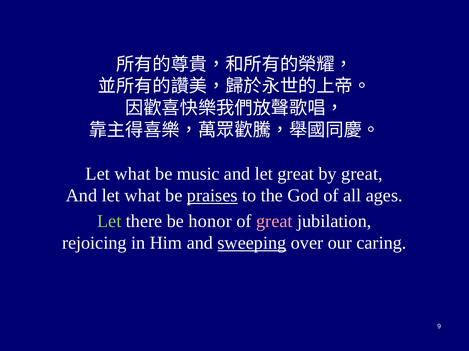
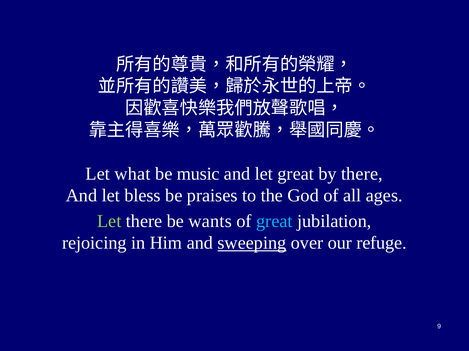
by great: great -> there
And let what: what -> bless
praises underline: present -> none
honor: honor -> wants
great at (274, 222) colour: pink -> light blue
caring: caring -> refuge
